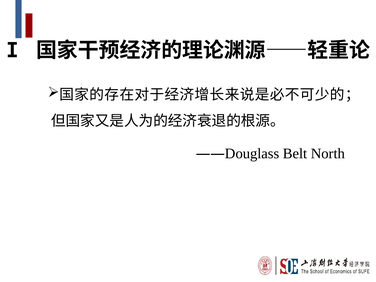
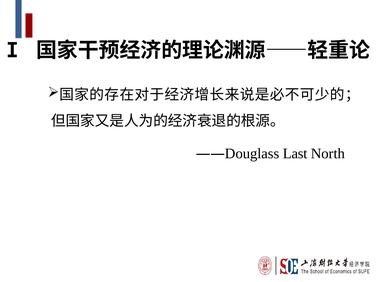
Belt: Belt -> Last
